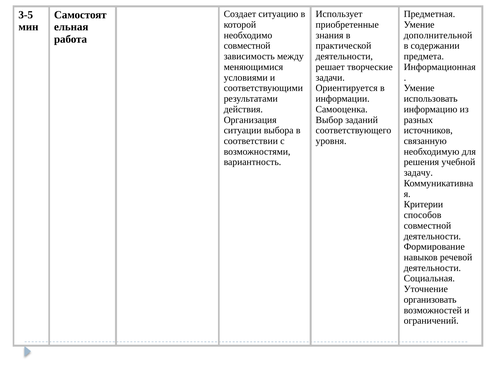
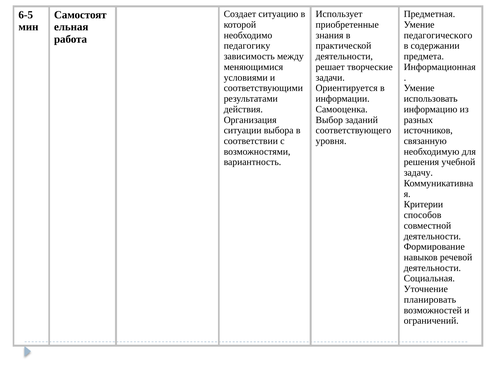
3-5: 3-5 -> 6-5
дополнительной: дополнительной -> педагогического
совместной at (247, 46): совместной -> педагогику
организовать: организовать -> планировать
